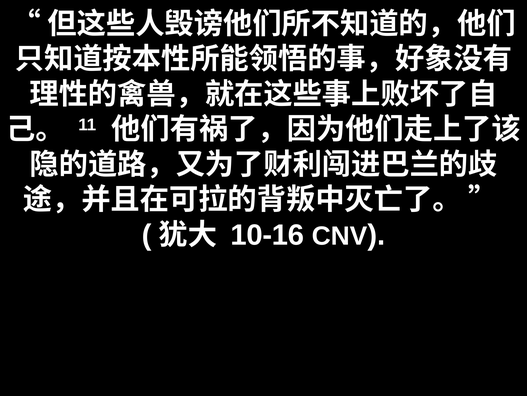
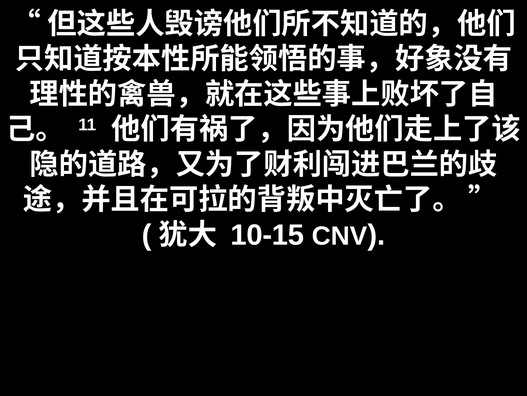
10-16: 10-16 -> 10-15
